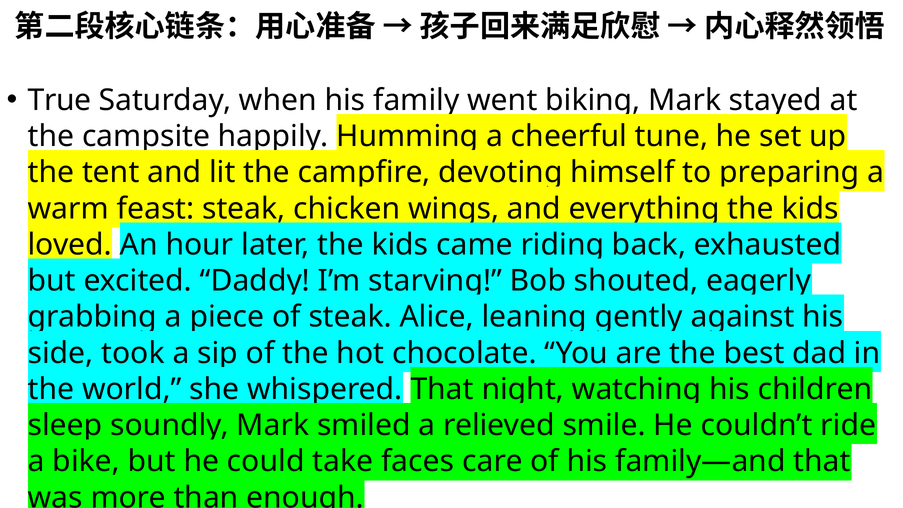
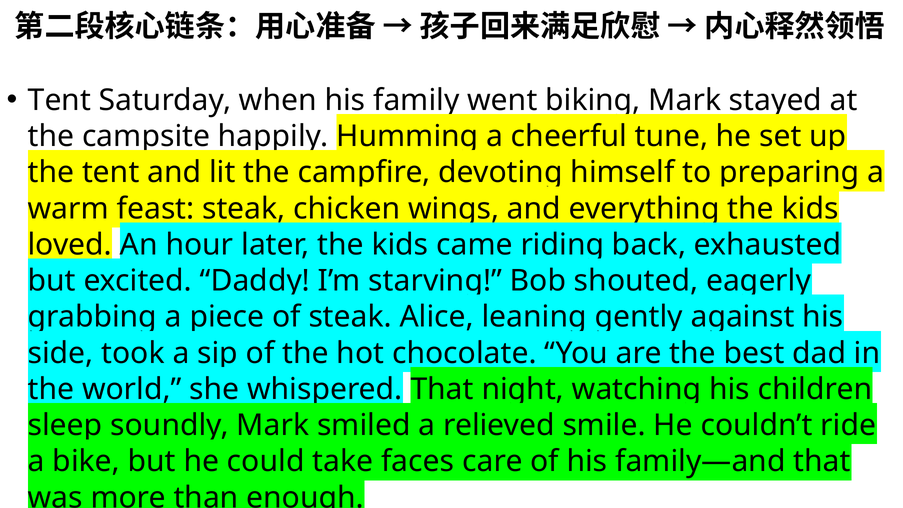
True at (60, 100): True -> Tent
